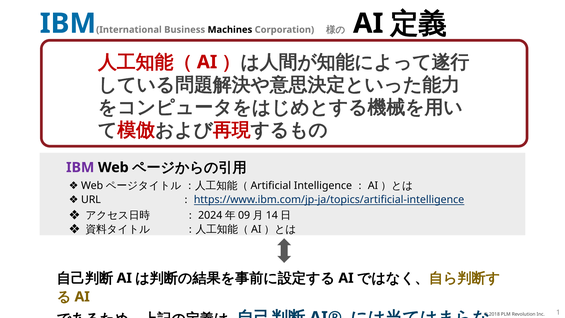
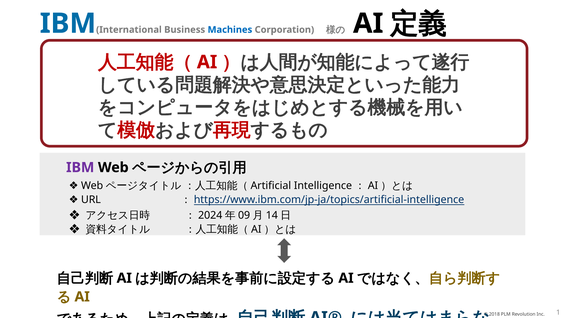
Machines colour: black -> blue
